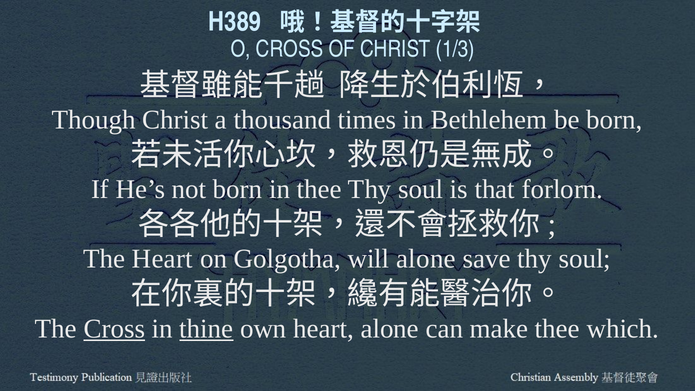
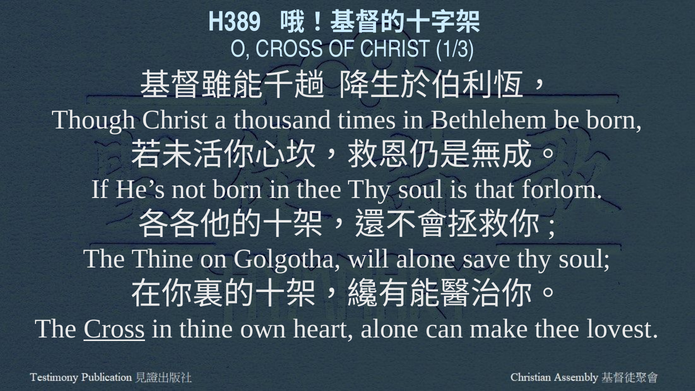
The Heart: Heart -> Thine
thine at (206, 329) underline: present -> none
which: which -> lovest
